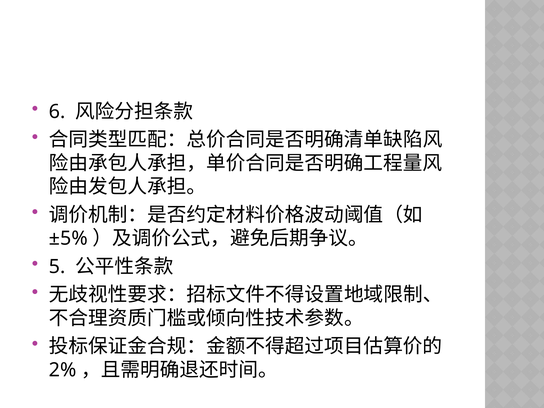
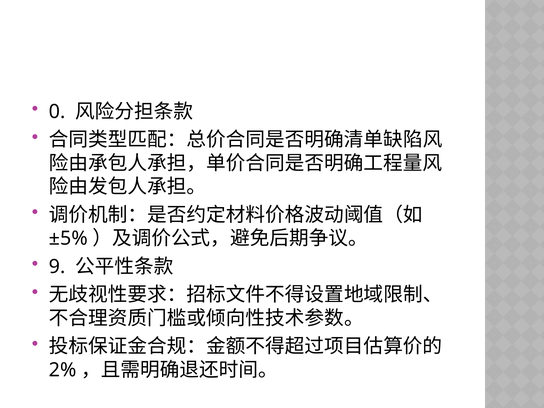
6: 6 -> 0
5: 5 -> 9
